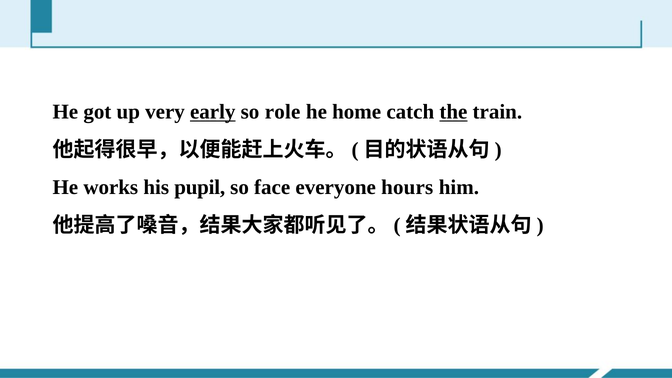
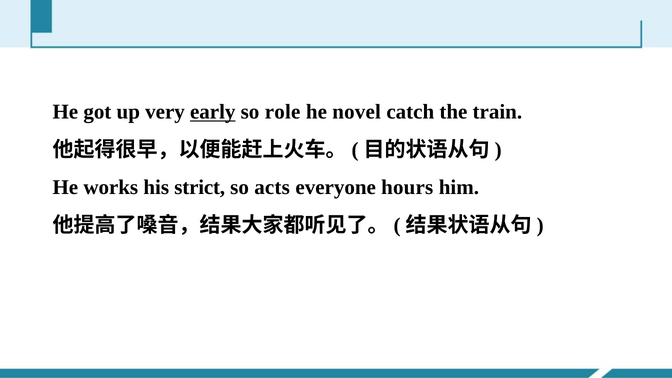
home: home -> novel
the underline: present -> none
pupil: pupil -> strict
face: face -> acts
